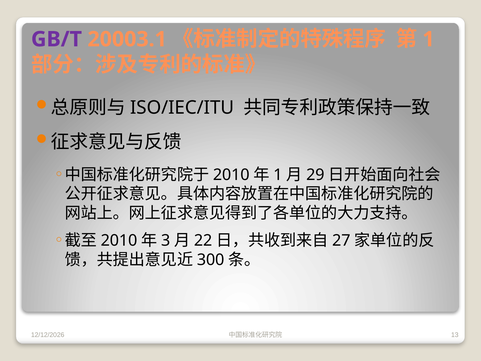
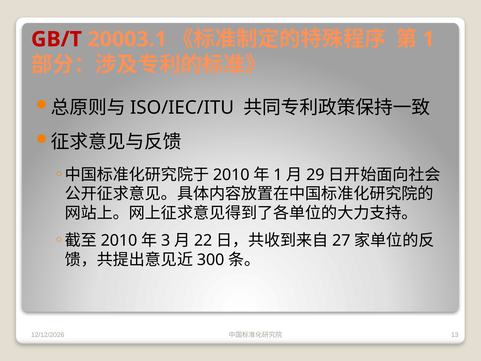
GB/T colour: purple -> red
